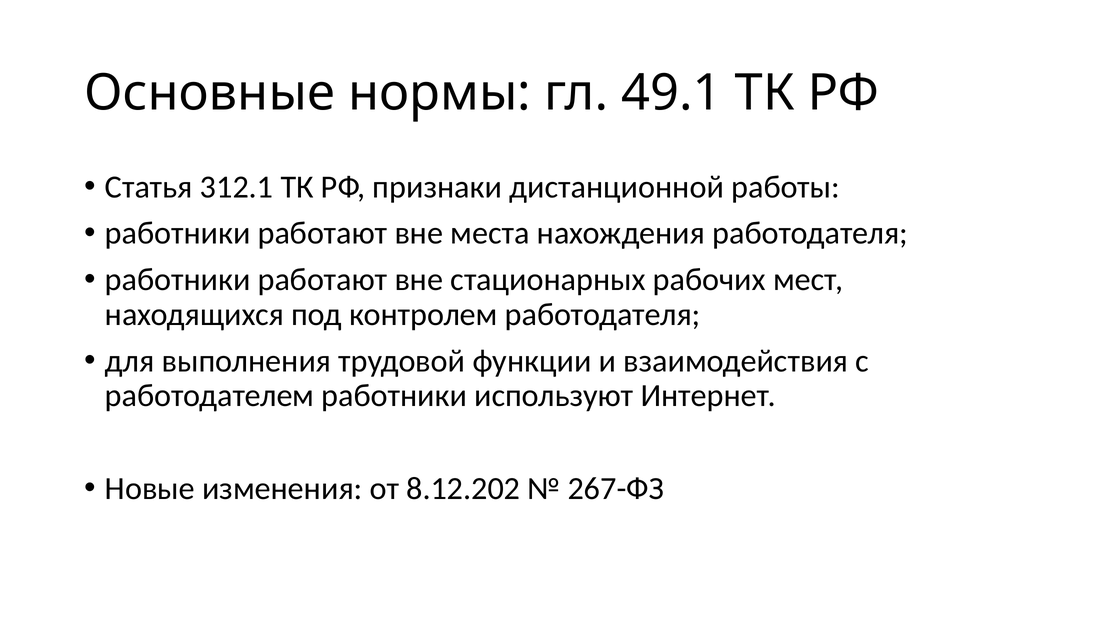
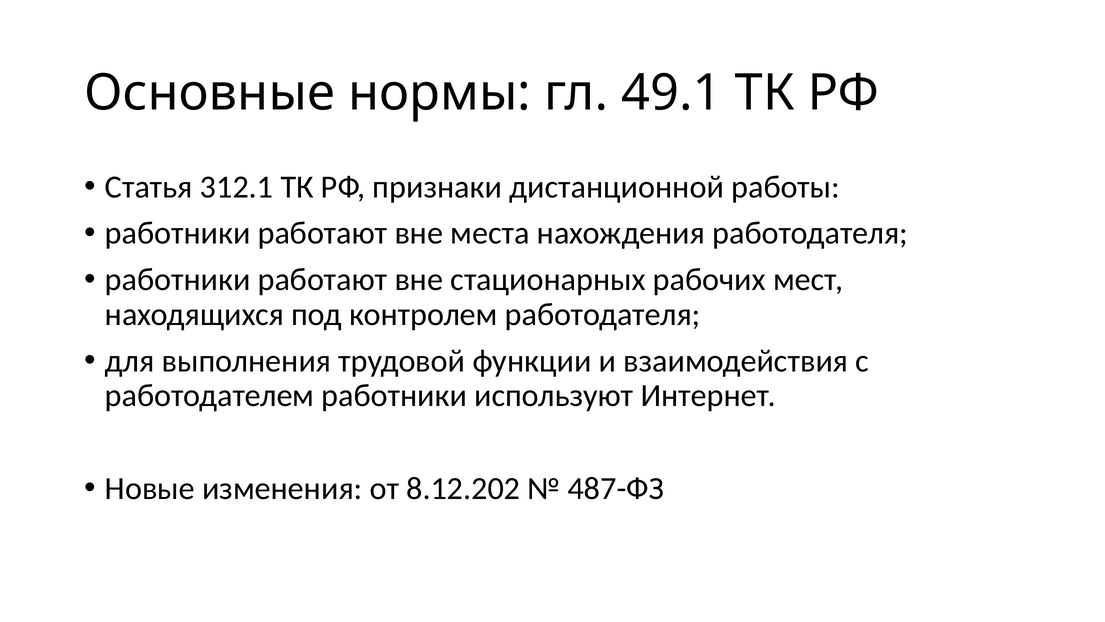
267-ФЗ: 267-ФЗ -> 487-ФЗ
